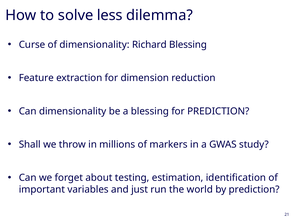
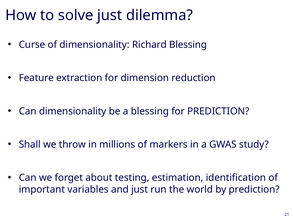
solve less: less -> just
